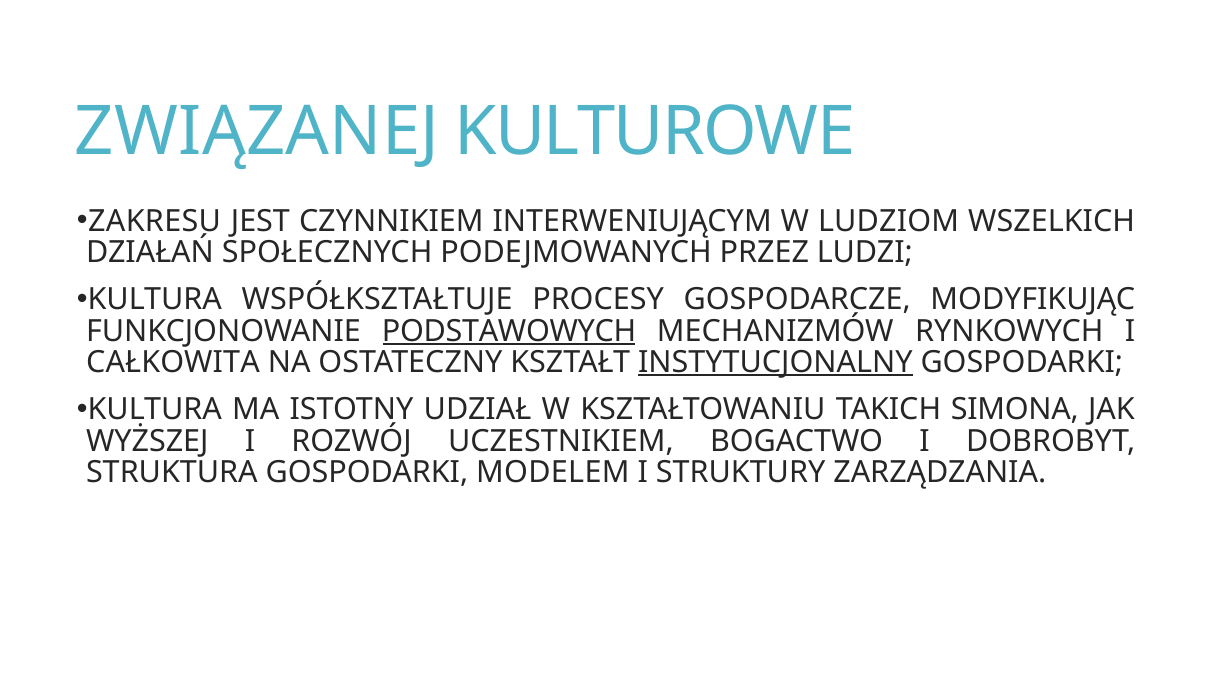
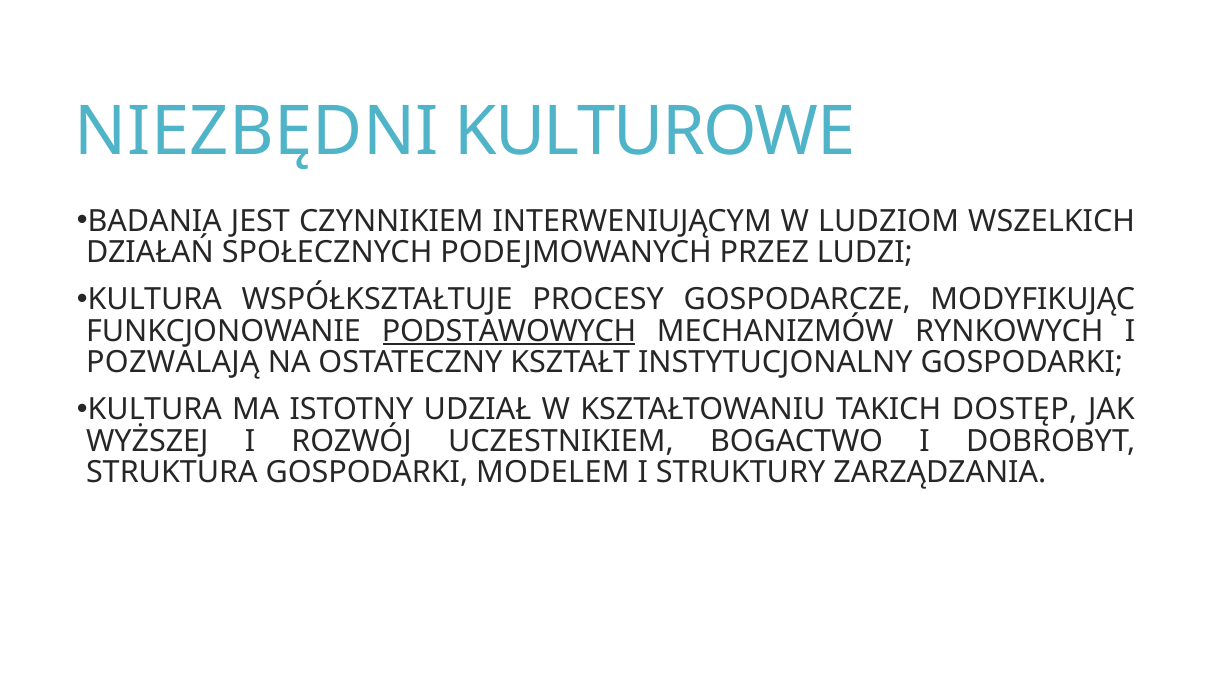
ZWIĄZANEJ: ZWIĄZANEJ -> NIEZBĘDNI
ZAKRESU: ZAKRESU -> BADANIA
CAŁKOWITA: CAŁKOWITA -> POZWALAJĄ
INSTYTUCJONALNY underline: present -> none
SIMONA: SIMONA -> DOSTĘP
